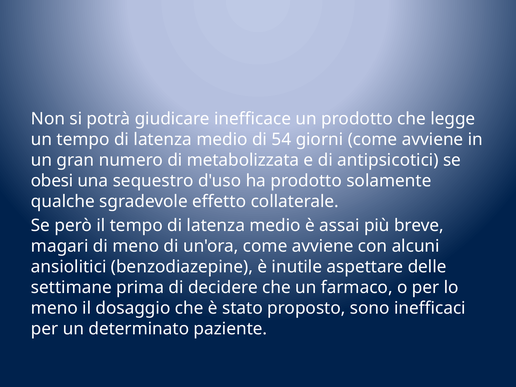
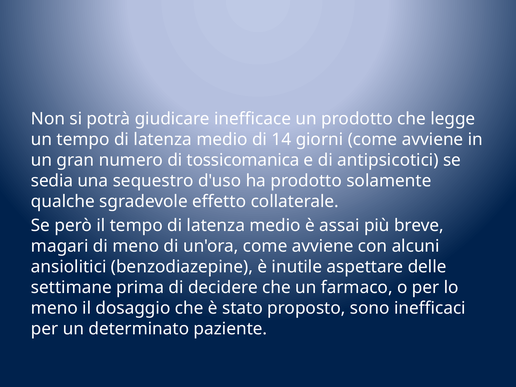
54: 54 -> 14
metabolizzata: metabolizzata -> tossicomanica
obesi: obesi -> sedia
